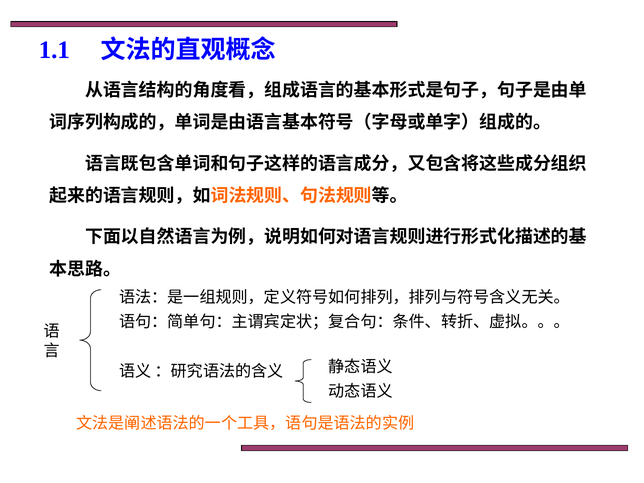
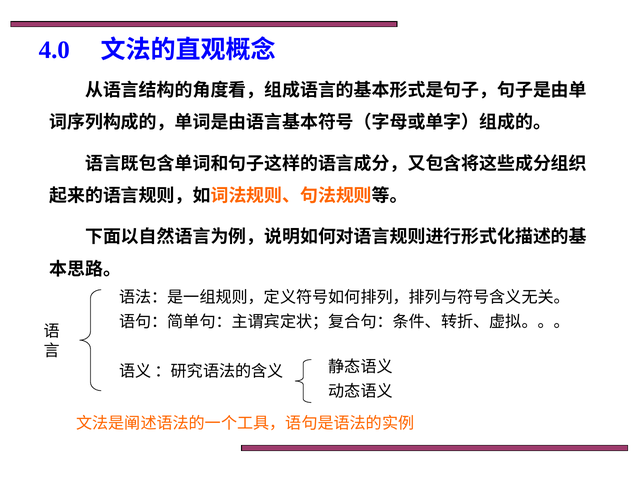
1.1: 1.1 -> 4.0
